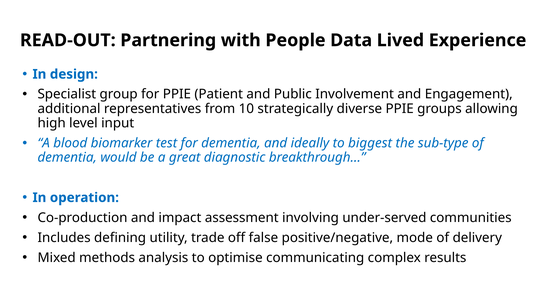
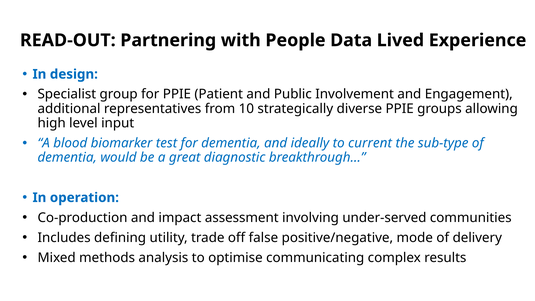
biggest: biggest -> current
